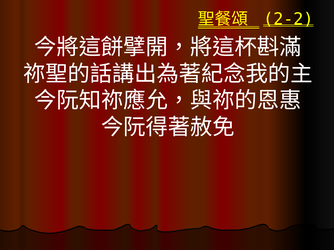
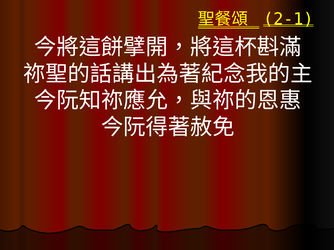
2-2: 2-2 -> 2-1
